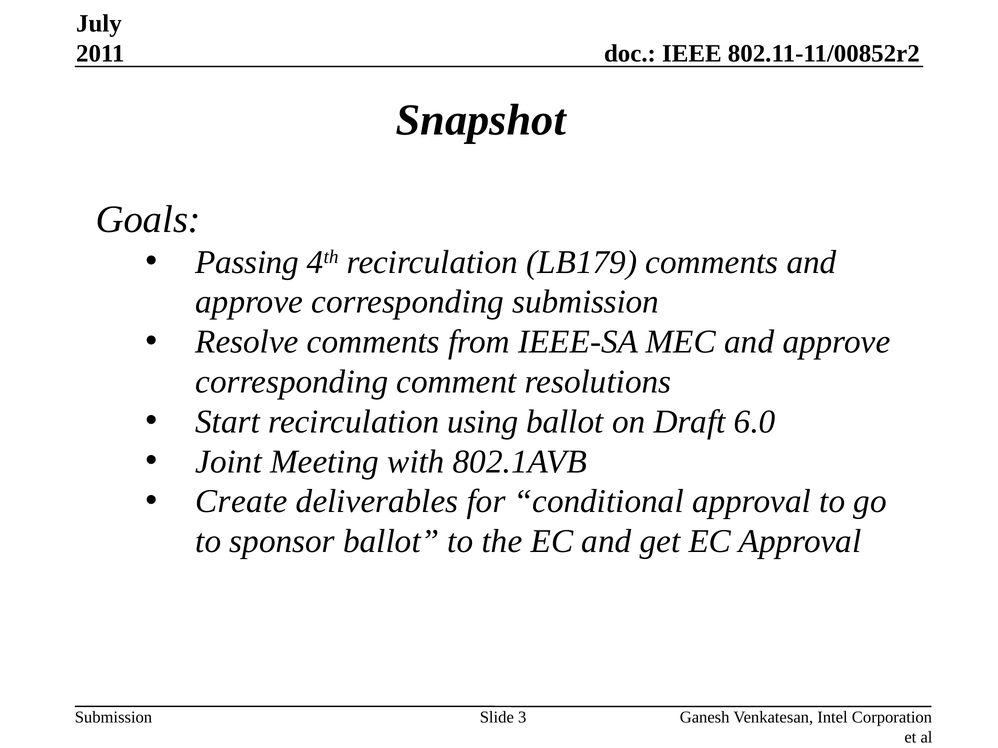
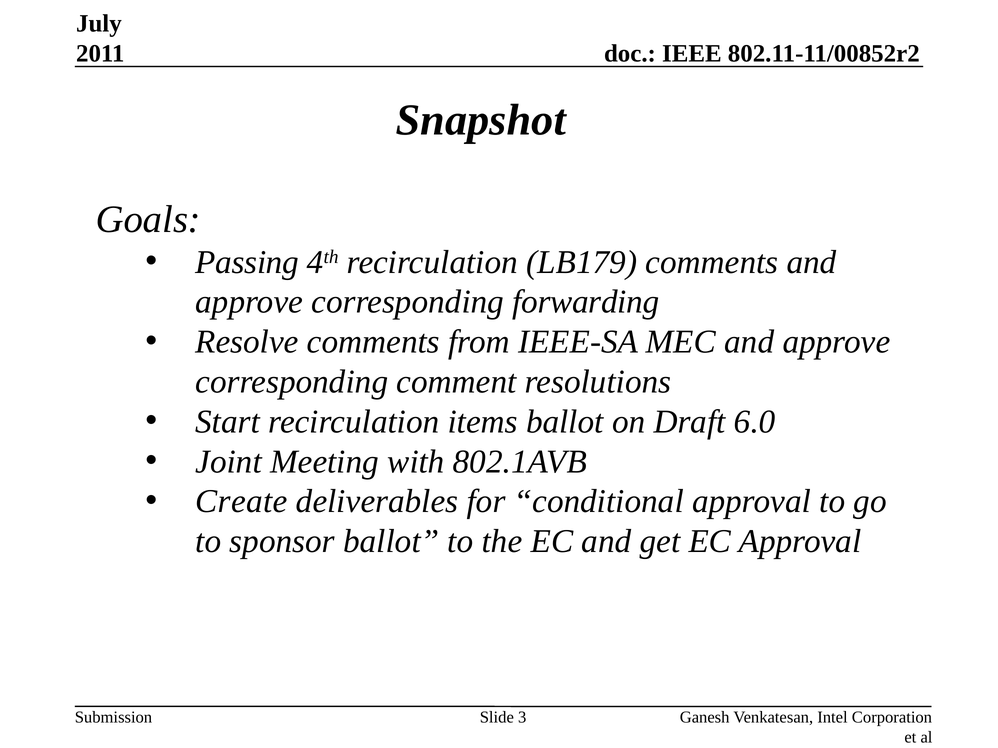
corresponding submission: submission -> forwarding
using: using -> items
